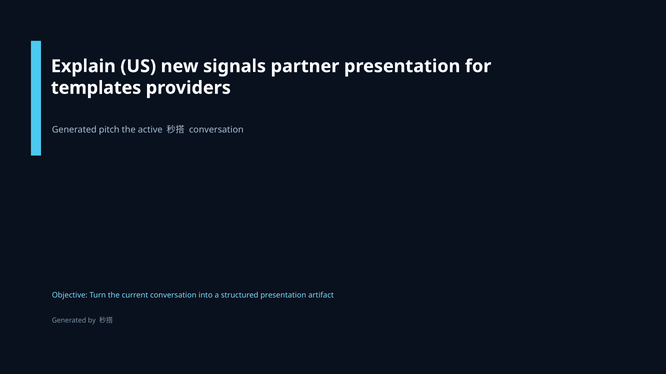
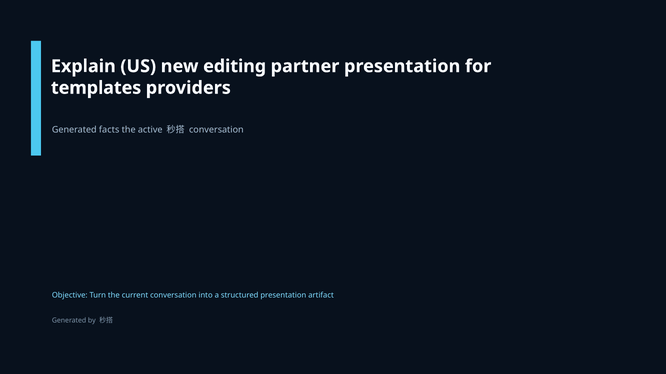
signals: signals -> editing
pitch: pitch -> facts
